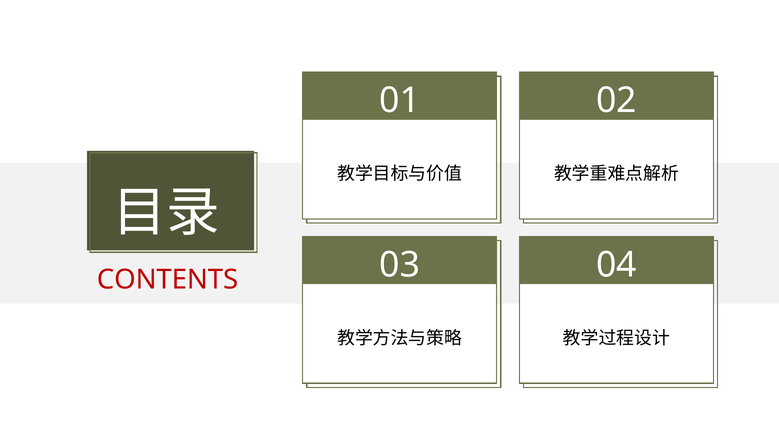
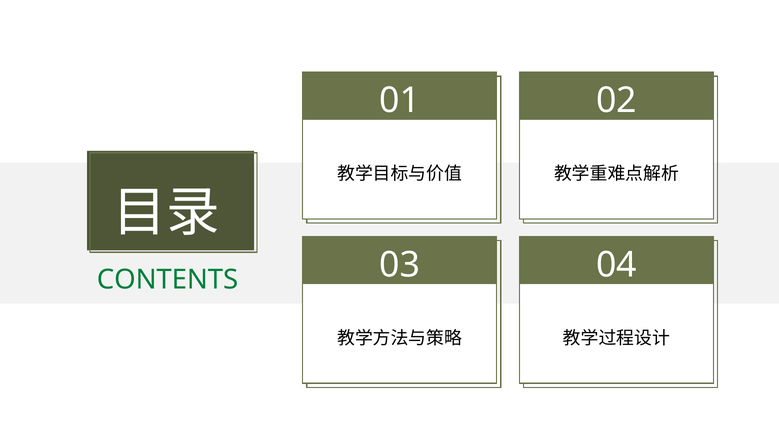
CONTENTS colour: red -> green
